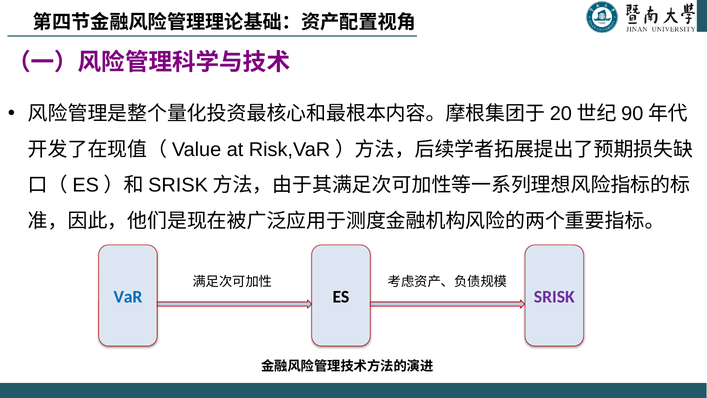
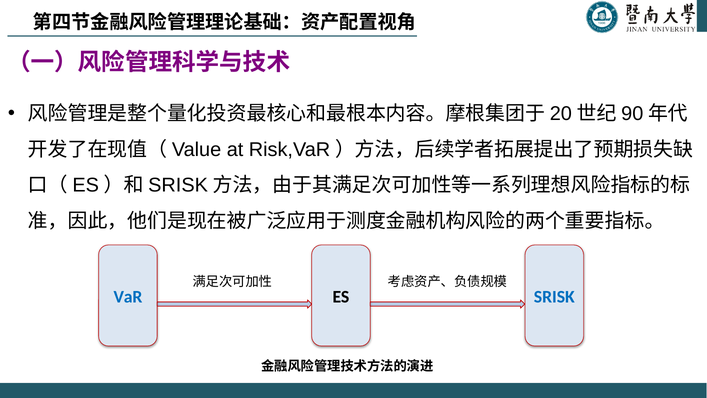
SRISK at (554, 297) colour: purple -> blue
